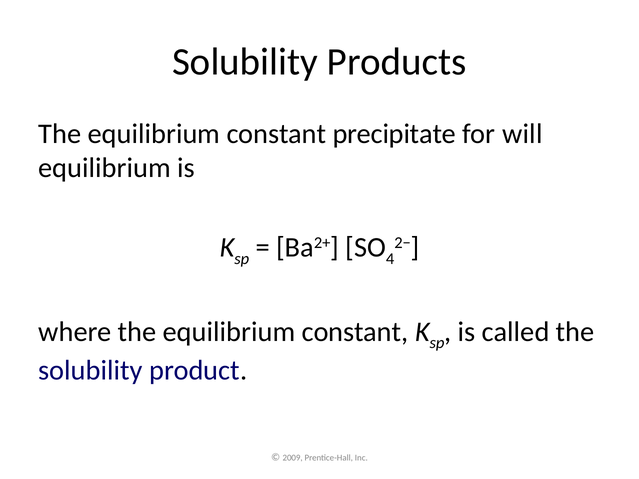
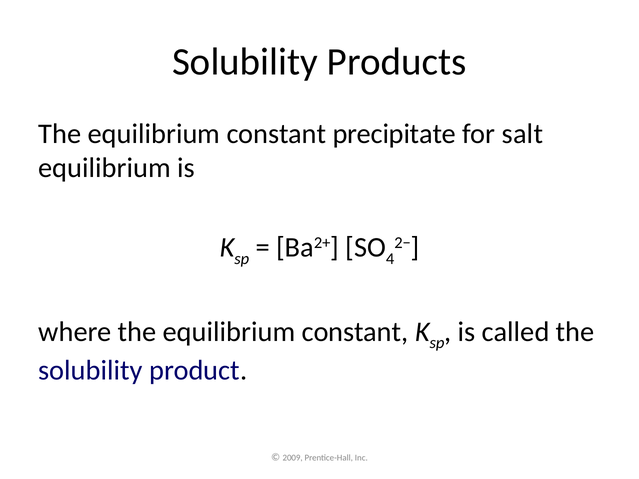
will: will -> salt
